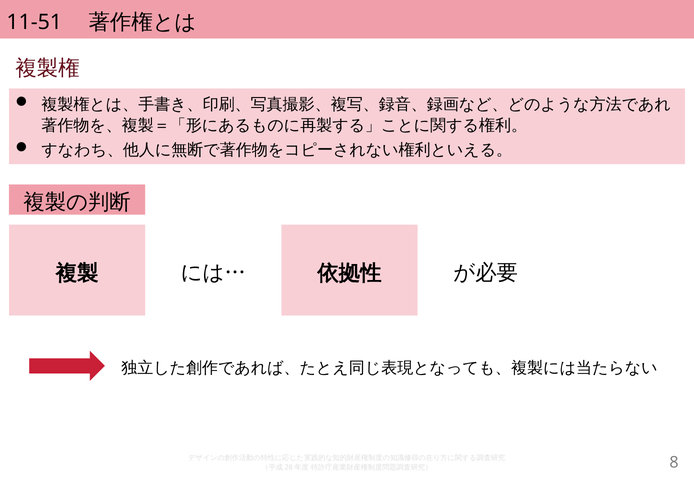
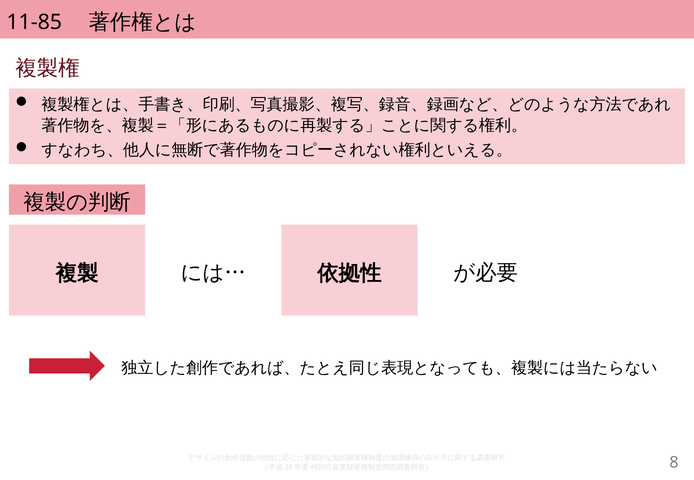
11-51: 11-51 -> 11-85
